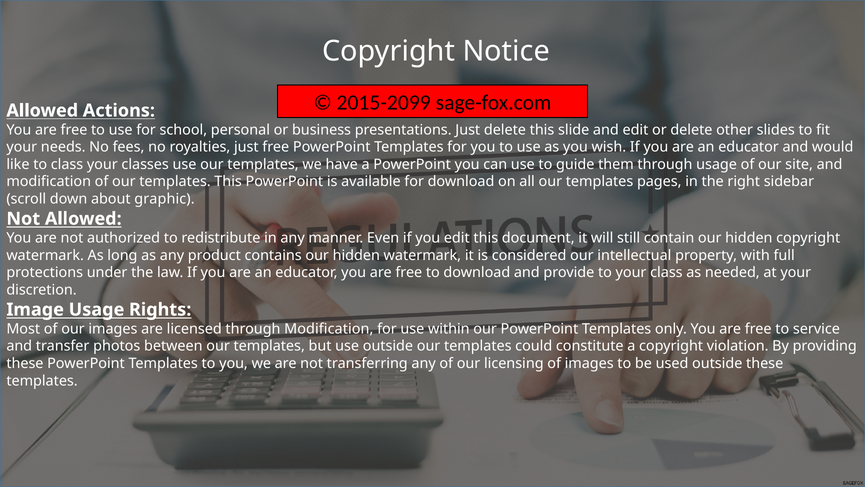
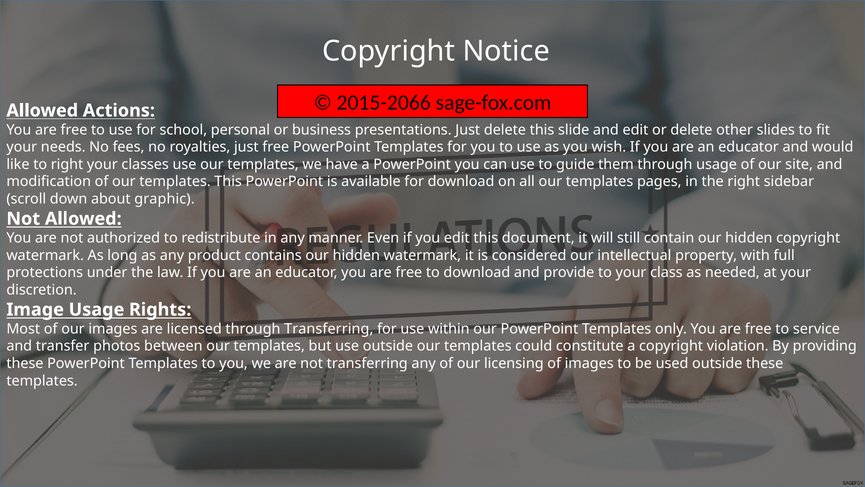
2015-2099: 2015-2099 -> 2015-2066
to class: class -> right
through Modification: Modification -> Transferring
